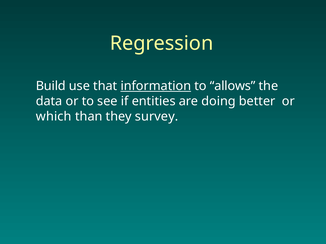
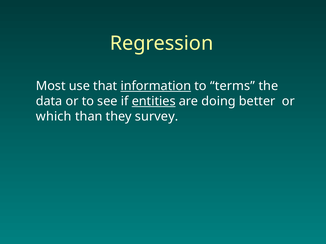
Build: Build -> Most
allows: allows -> terms
entities underline: none -> present
